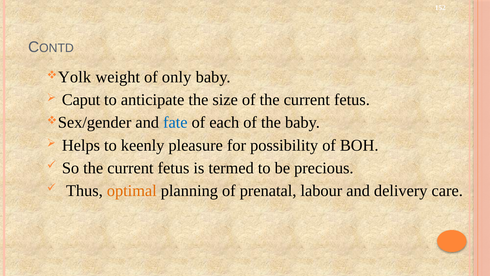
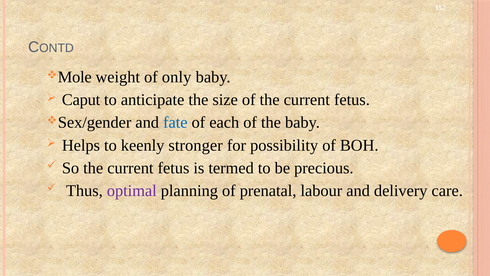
Yolk: Yolk -> Mole
pleasure: pleasure -> stronger
optimal colour: orange -> purple
